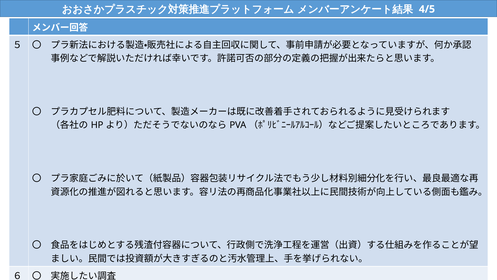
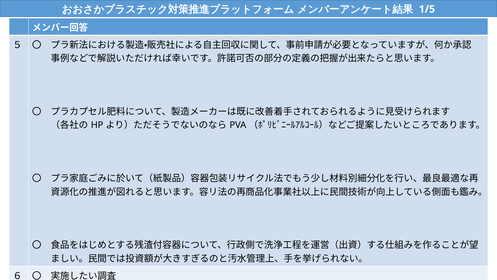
4/5: 4/5 -> 1/5
